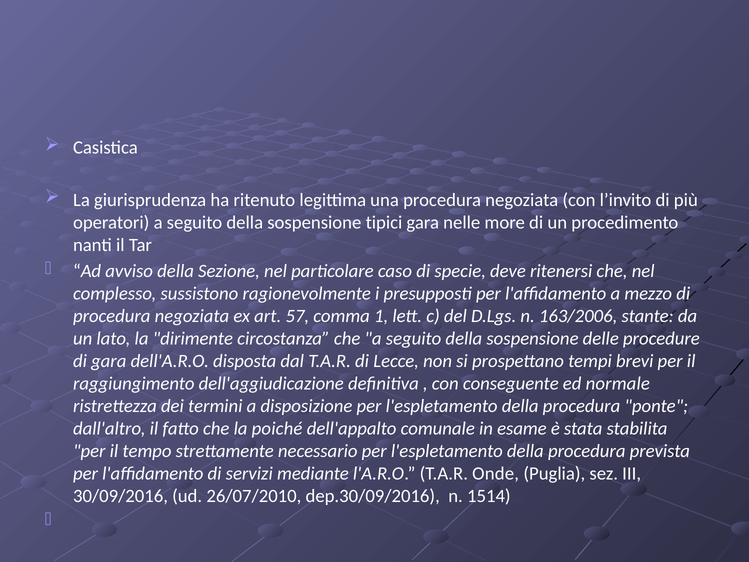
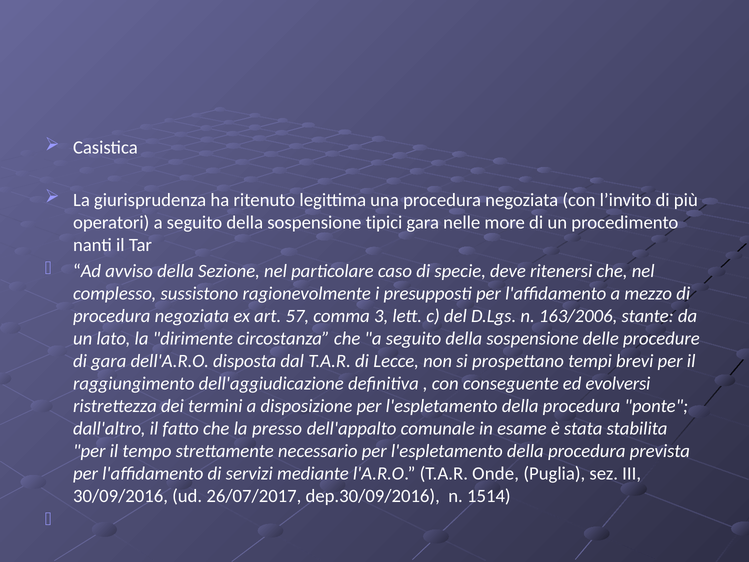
1: 1 -> 3
normale: normale -> evolversi
poiché: poiché -> presso
26/07/2010: 26/07/2010 -> 26/07/2017
